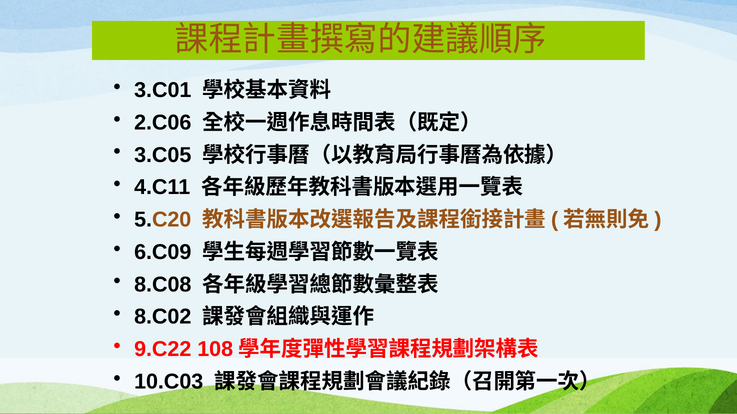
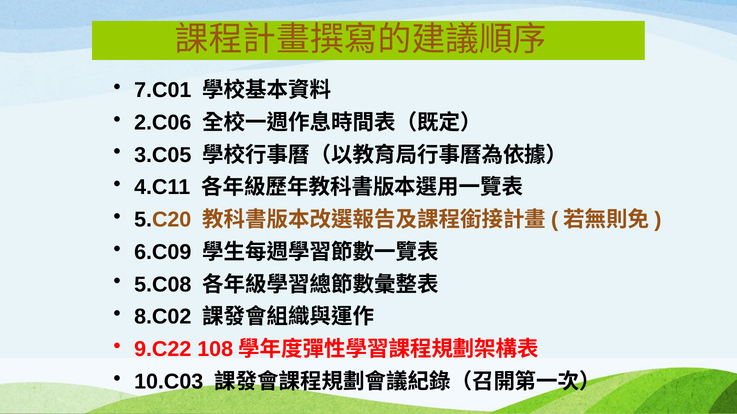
3.C01: 3.C01 -> 7.C01
8.C08: 8.C08 -> 5.C08
